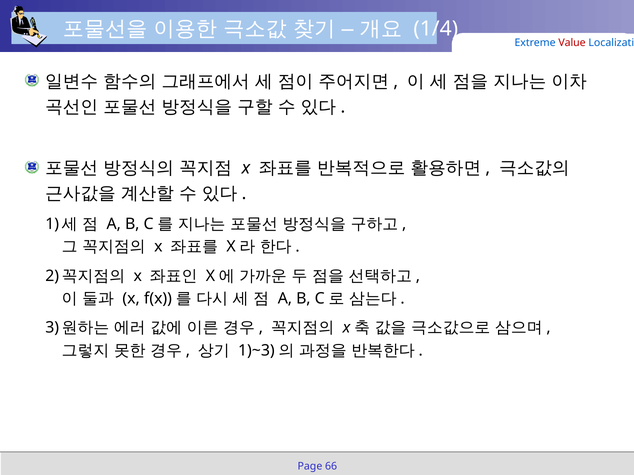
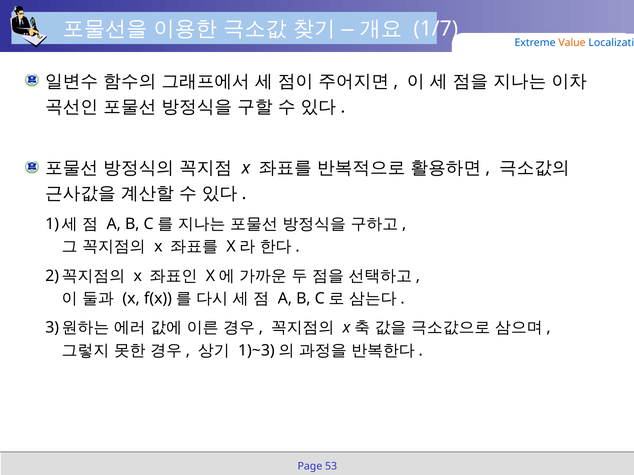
1/4: 1/4 -> 1/7
Value colour: red -> orange
66: 66 -> 53
